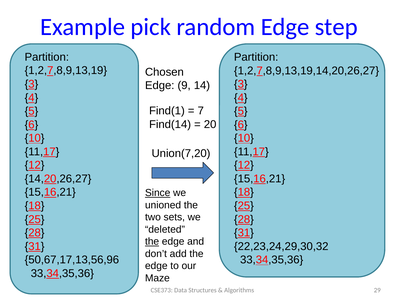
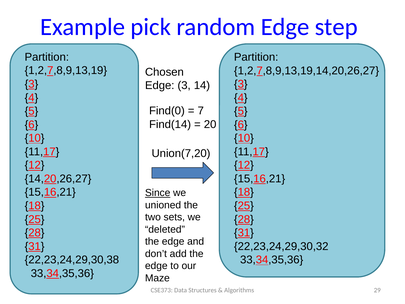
Edge 9: 9 -> 3
Find(1: Find(1 -> Find(0
the at (152, 241) underline: present -> none
50,67,17,13,56,96: 50,67,17,13,56,96 -> 22,23,24,29,30,38
